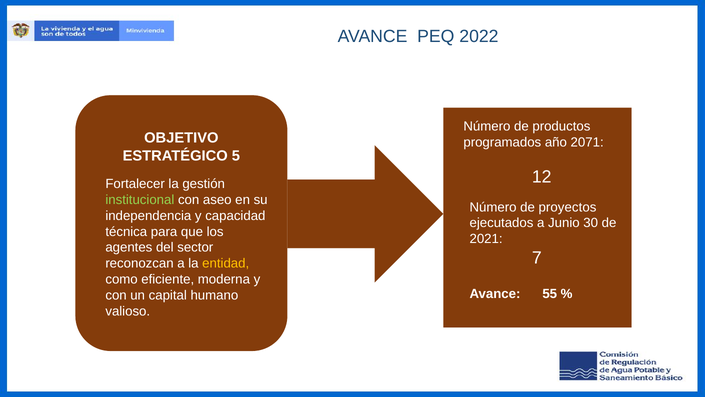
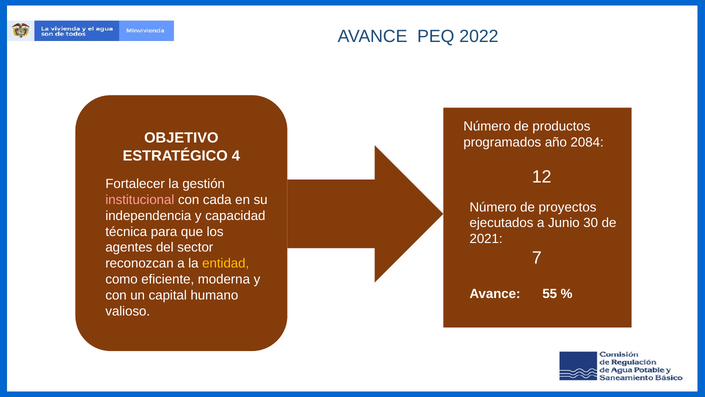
2071: 2071 -> 2084
5: 5 -> 4
institucional colour: light green -> pink
aseo: aseo -> cada
